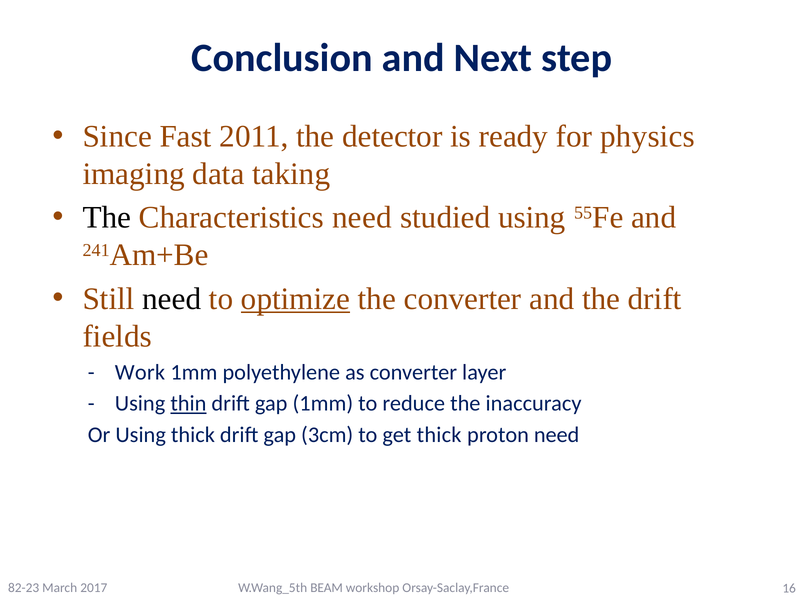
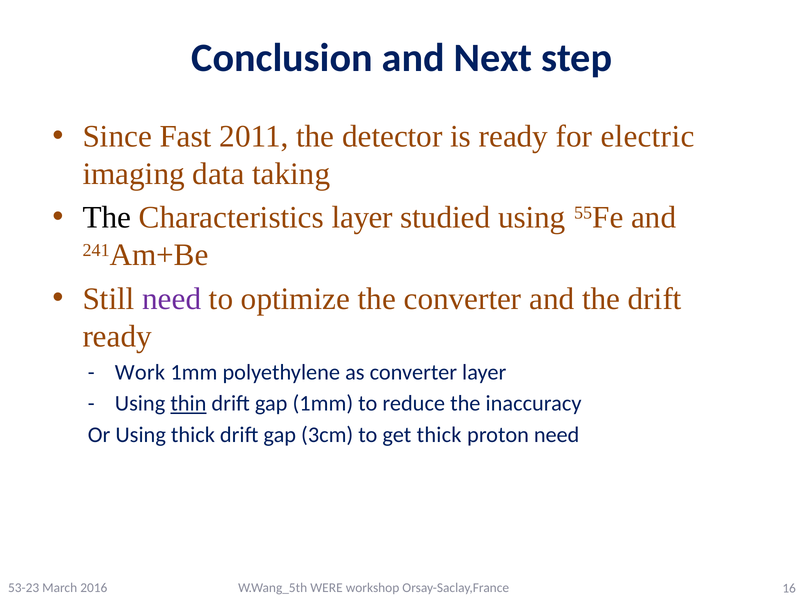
physics: physics -> electric
Characteristics need: need -> layer
need at (172, 299) colour: black -> purple
optimize underline: present -> none
fields at (117, 336): fields -> ready
82-23: 82-23 -> 53-23
2017: 2017 -> 2016
BEAM: BEAM -> WERE
